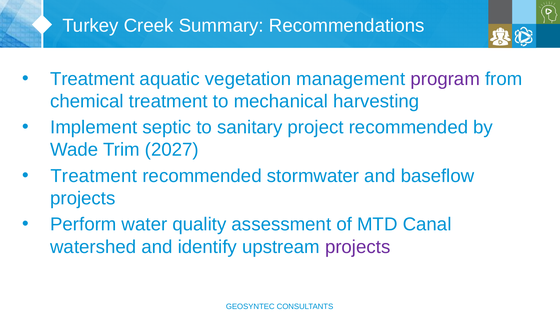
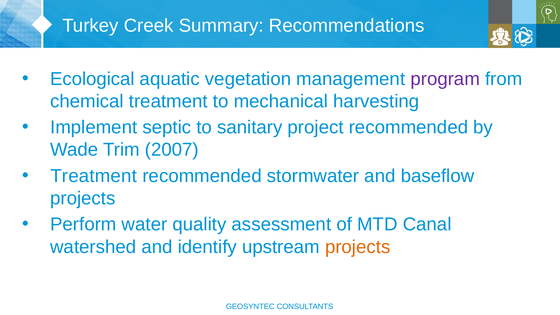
Treatment at (92, 79): Treatment -> Ecological
2027: 2027 -> 2007
projects at (358, 247) colour: purple -> orange
